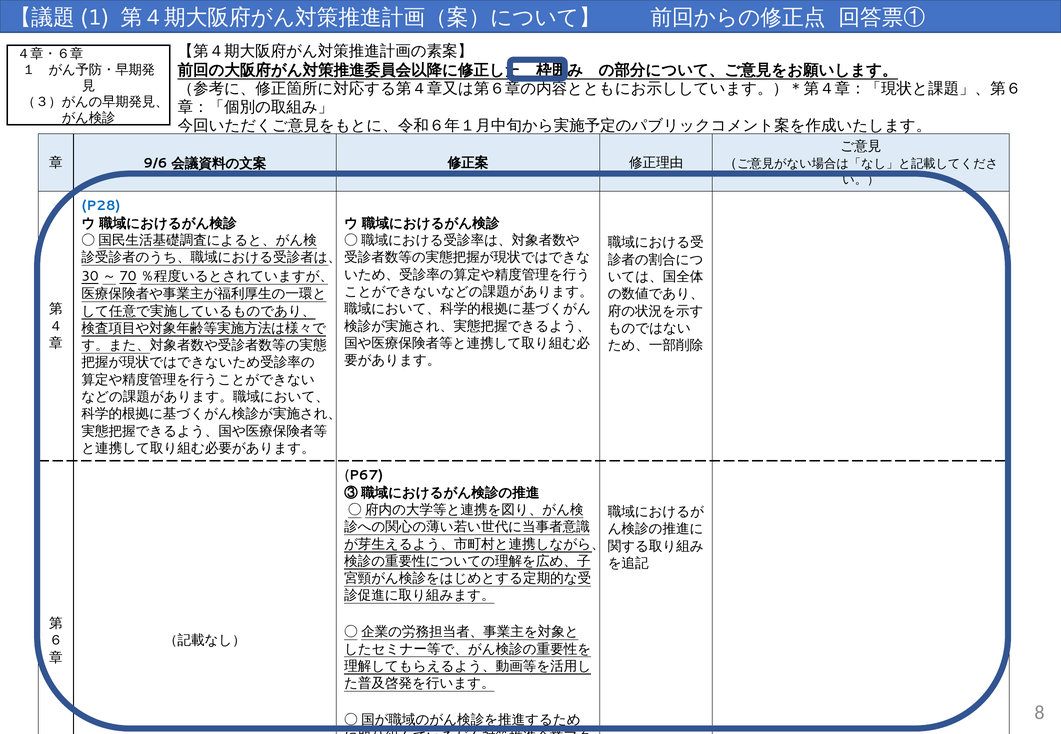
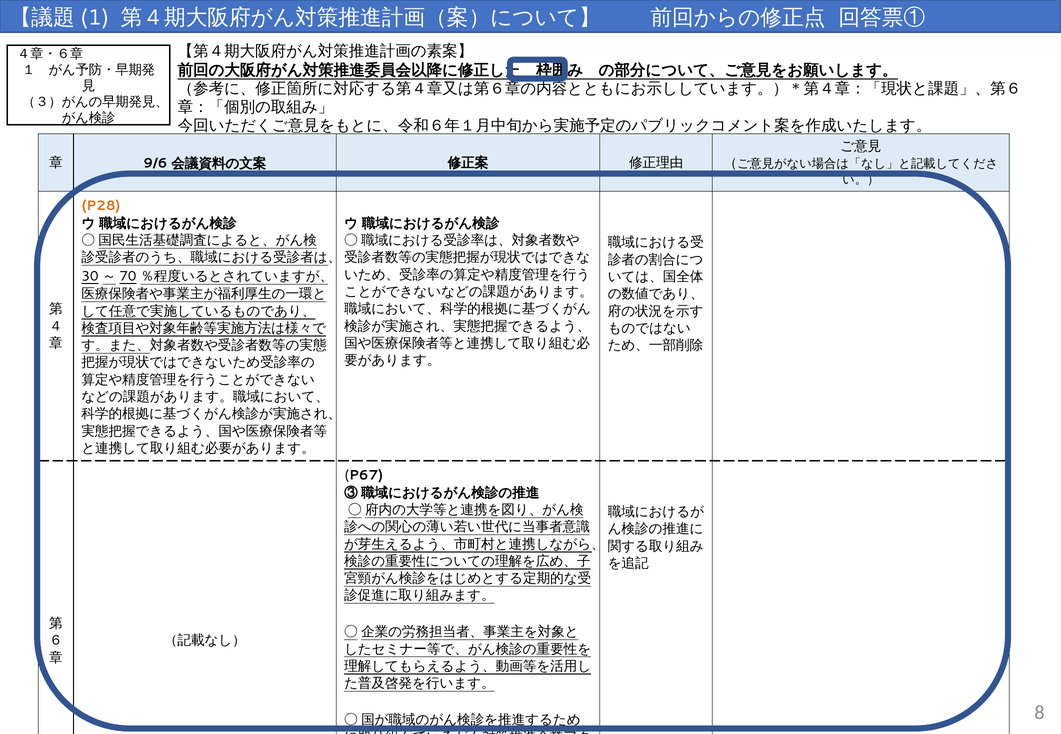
P28 colour: blue -> orange
